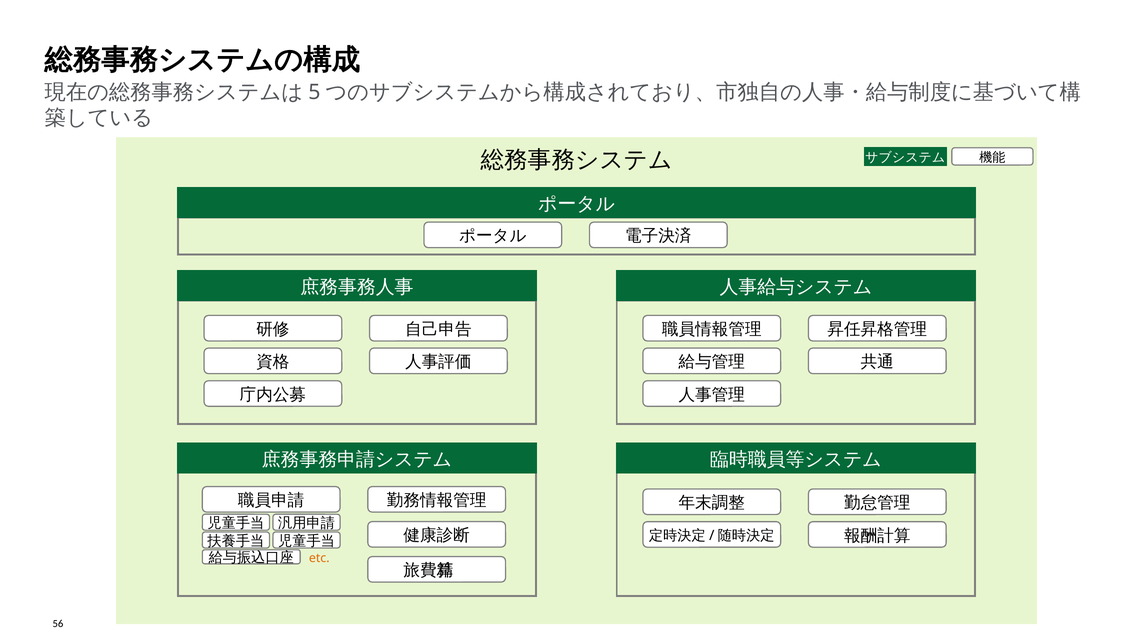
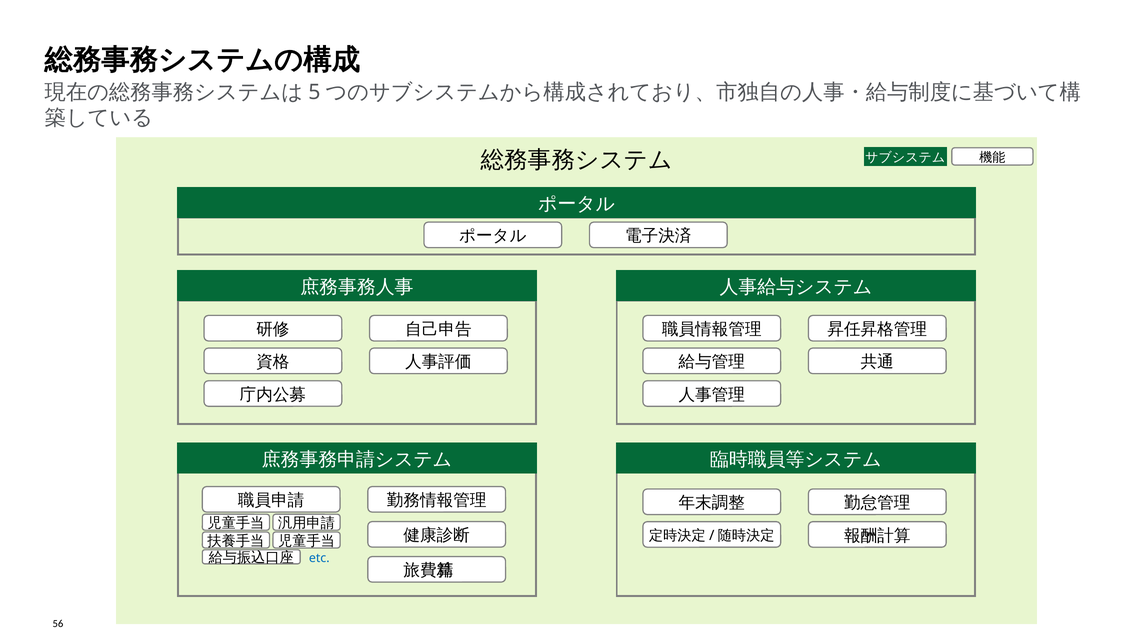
etc colour: orange -> blue
